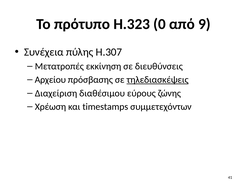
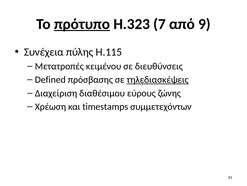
πρότυπο underline: none -> present
0: 0 -> 7
H.307: H.307 -> H.115
εκκίνηση: εκκίνηση -> κειμένου
Αρχείου: Αρχείου -> Defined
